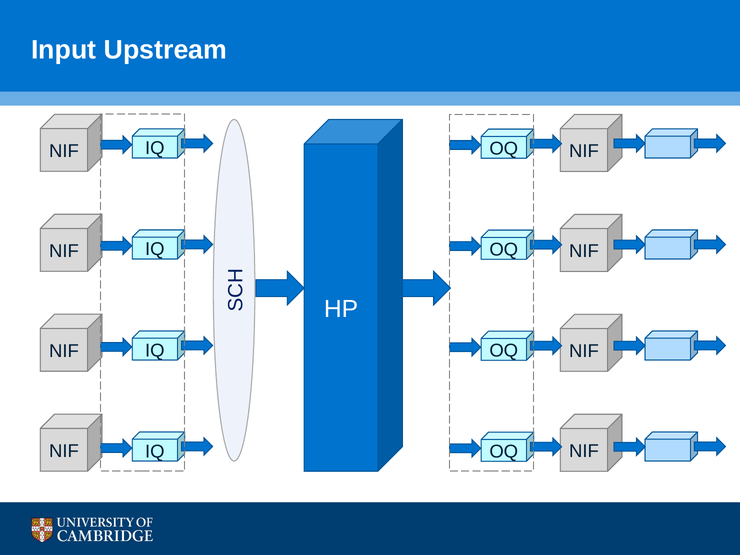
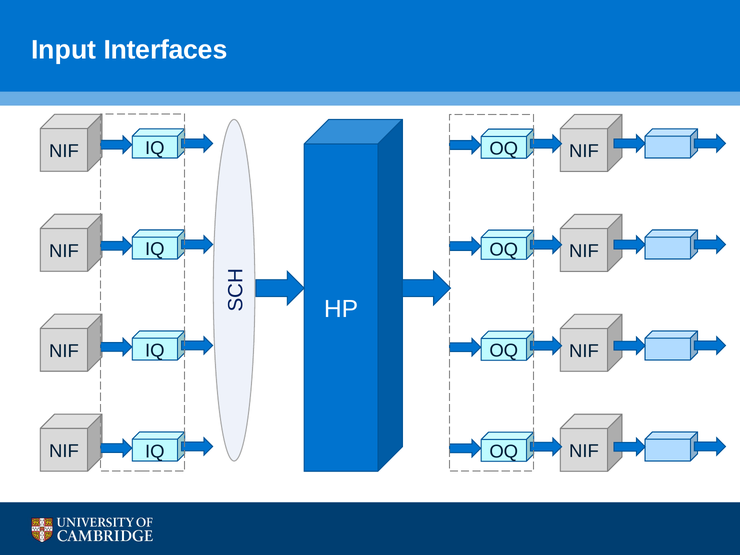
Upstream: Upstream -> Interfaces
